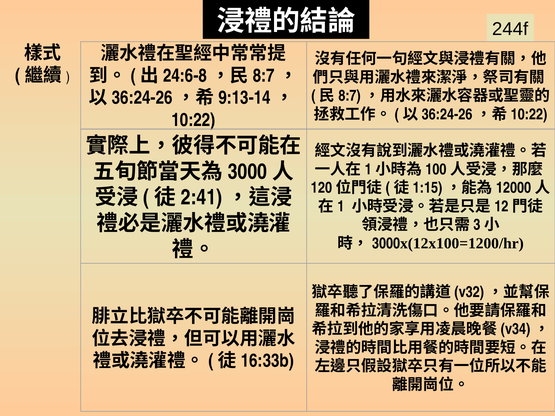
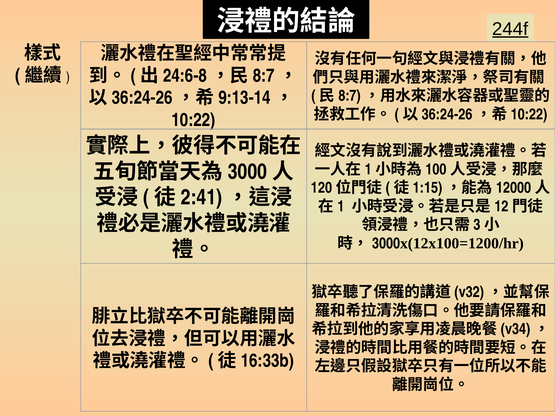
244f underline: none -> present
